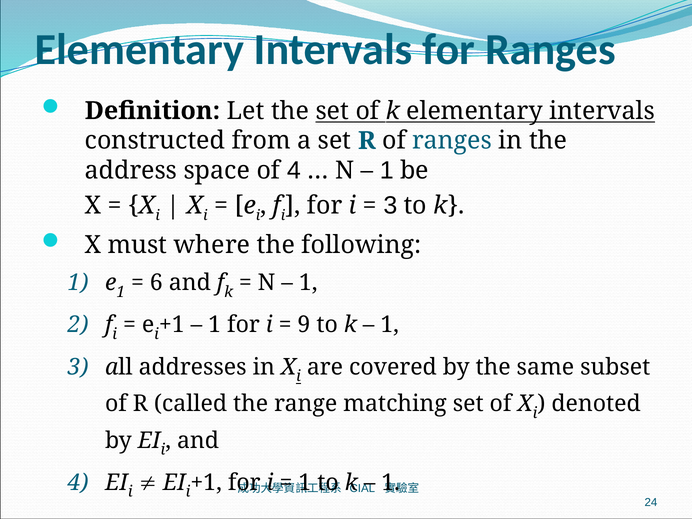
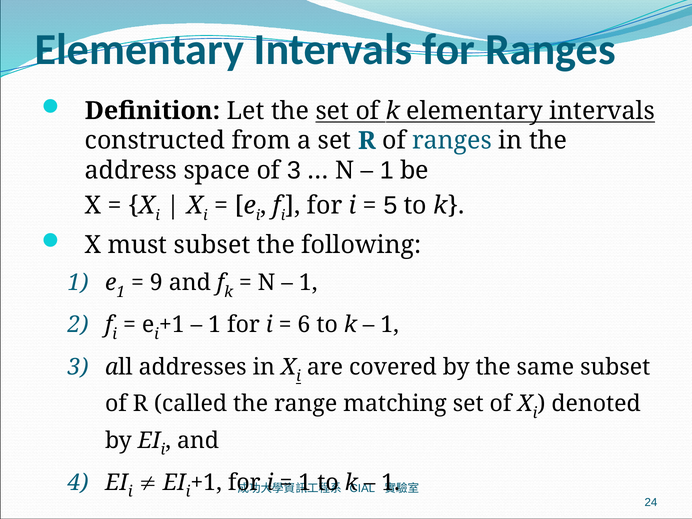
of 4: 4 -> 3
3 at (390, 206): 3 -> 5
must where: where -> subset
6: 6 -> 9
9: 9 -> 6
